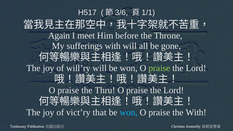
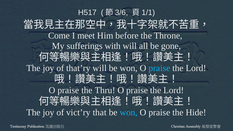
Again: Again -> Come
will’ry: will’ry -> that’ry
praise at (159, 68) colour: light green -> light blue
the With: With -> Hide
